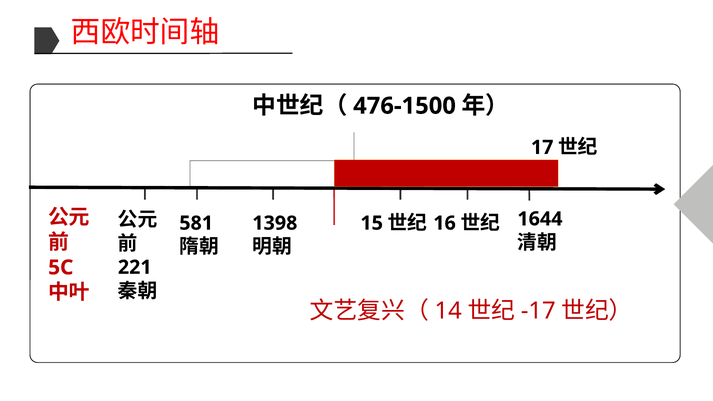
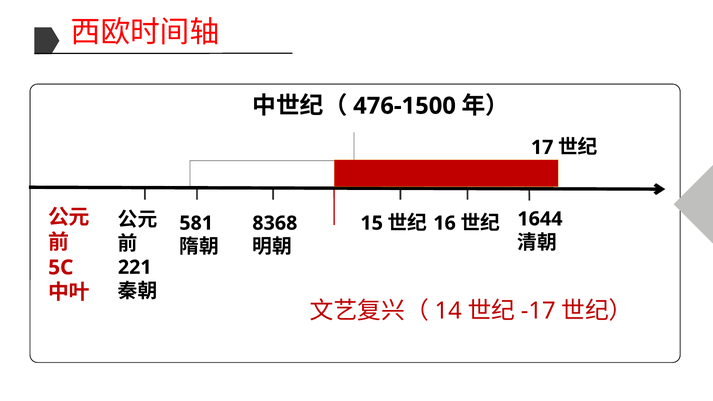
1398: 1398 -> 8368
